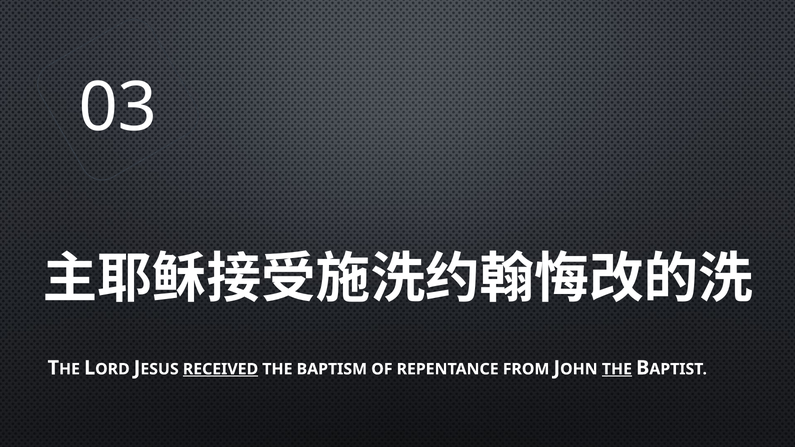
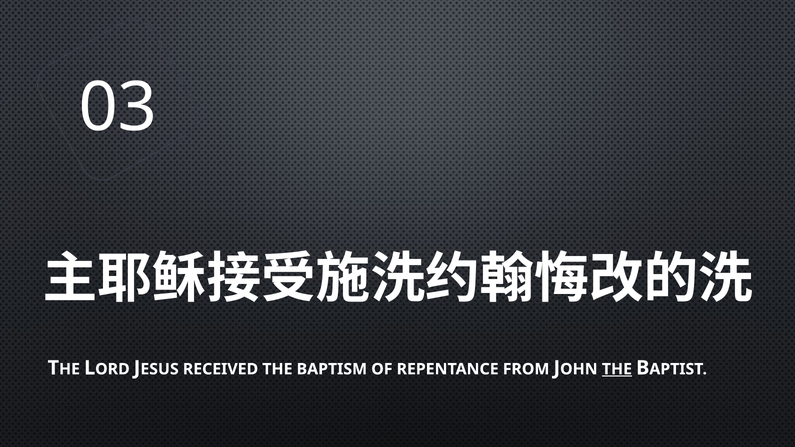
RECEIVED underline: present -> none
